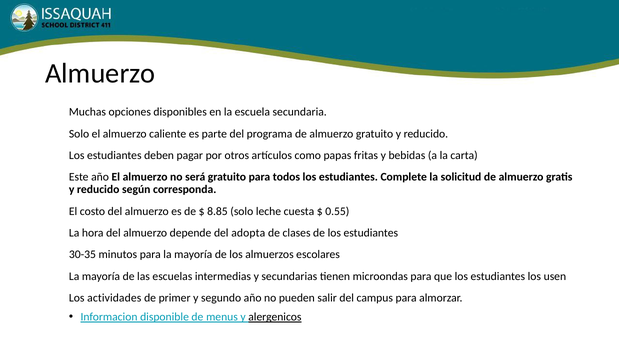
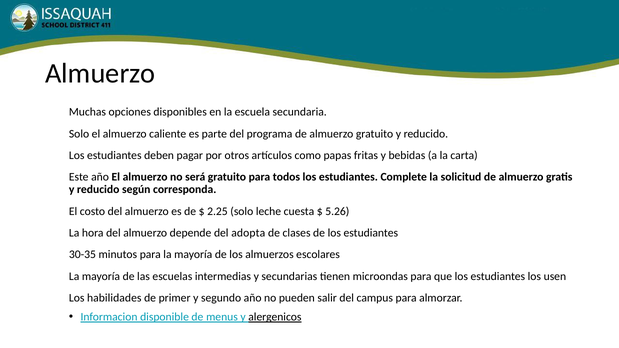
8.85: 8.85 -> 2.25
0.55: 0.55 -> 5.26
actividades: actividades -> habilidades
